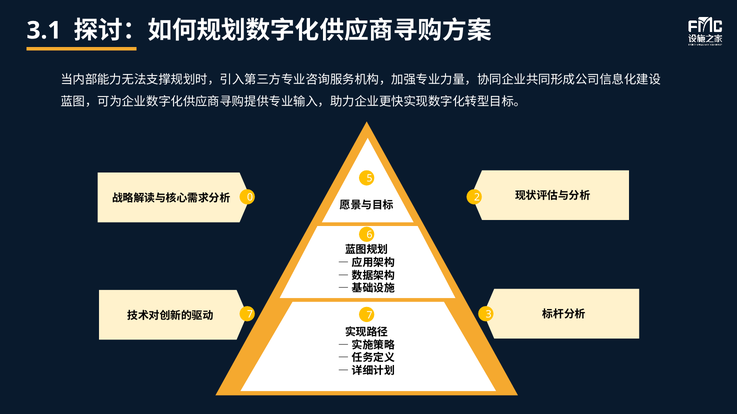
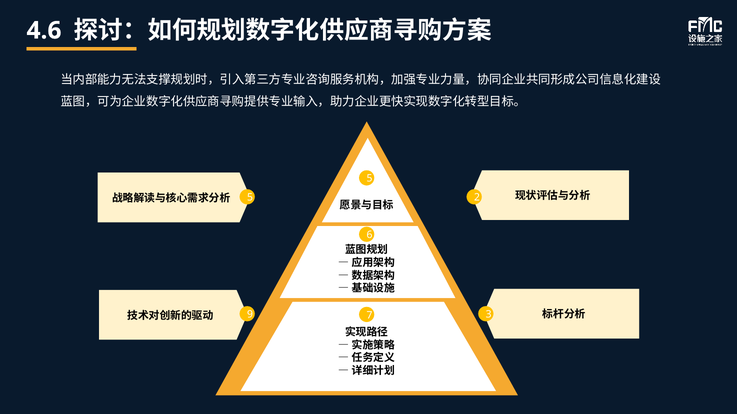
3.1: 3.1 -> 4.6
0 at (250, 198): 0 -> 5
7 at (250, 315): 7 -> 9
